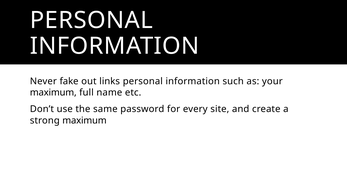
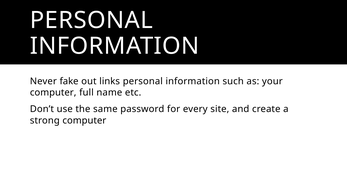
maximum at (53, 93): maximum -> computer
strong maximum: maximum -> computer
